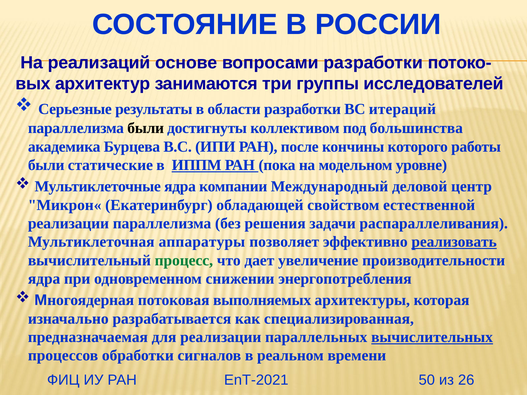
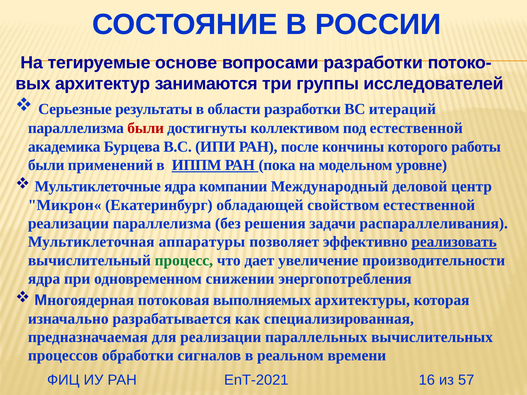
реализаций: реализаций -> тегируемые
были at (146, 128) colour: black -> red
под большинства: большинства -> естественной
статические: статические -> применений
вычислительных underline: present -> none
50: 50 -> 16
26: 26 -> 57
